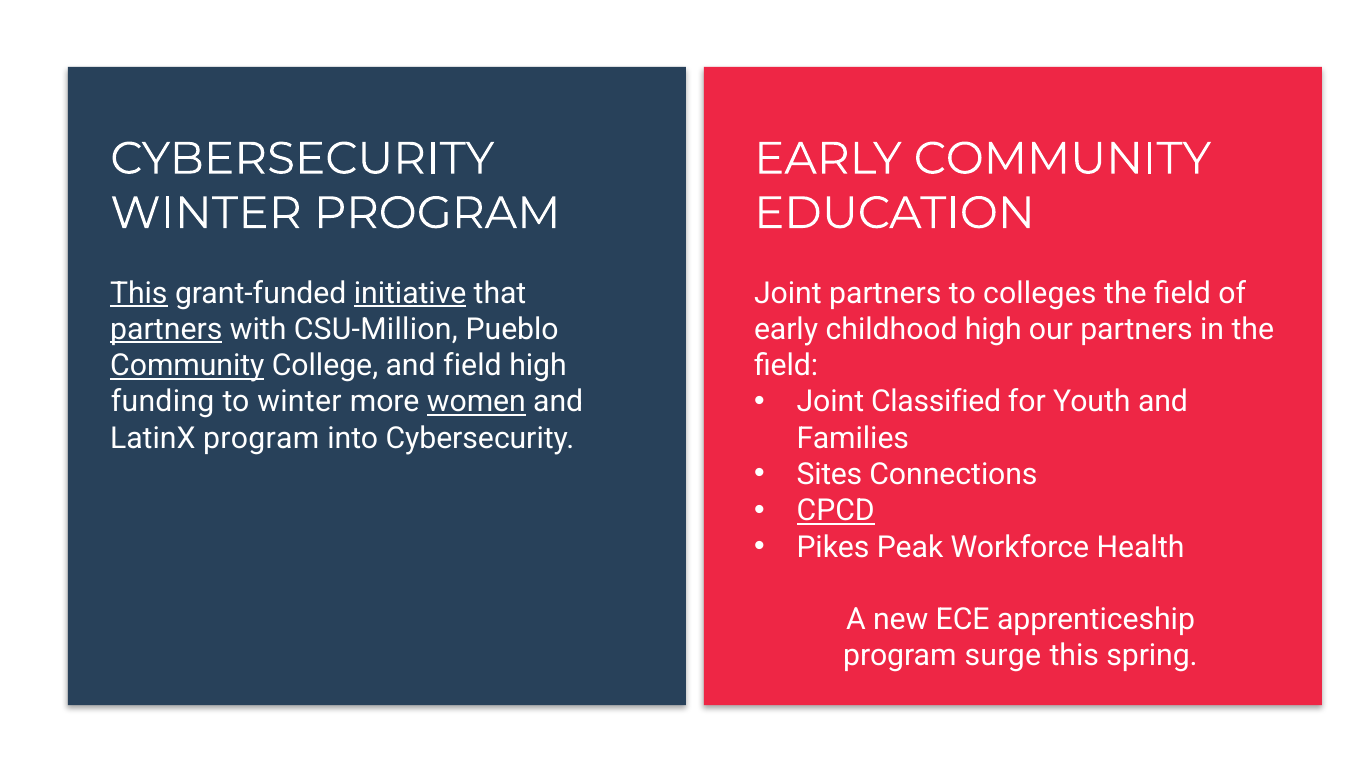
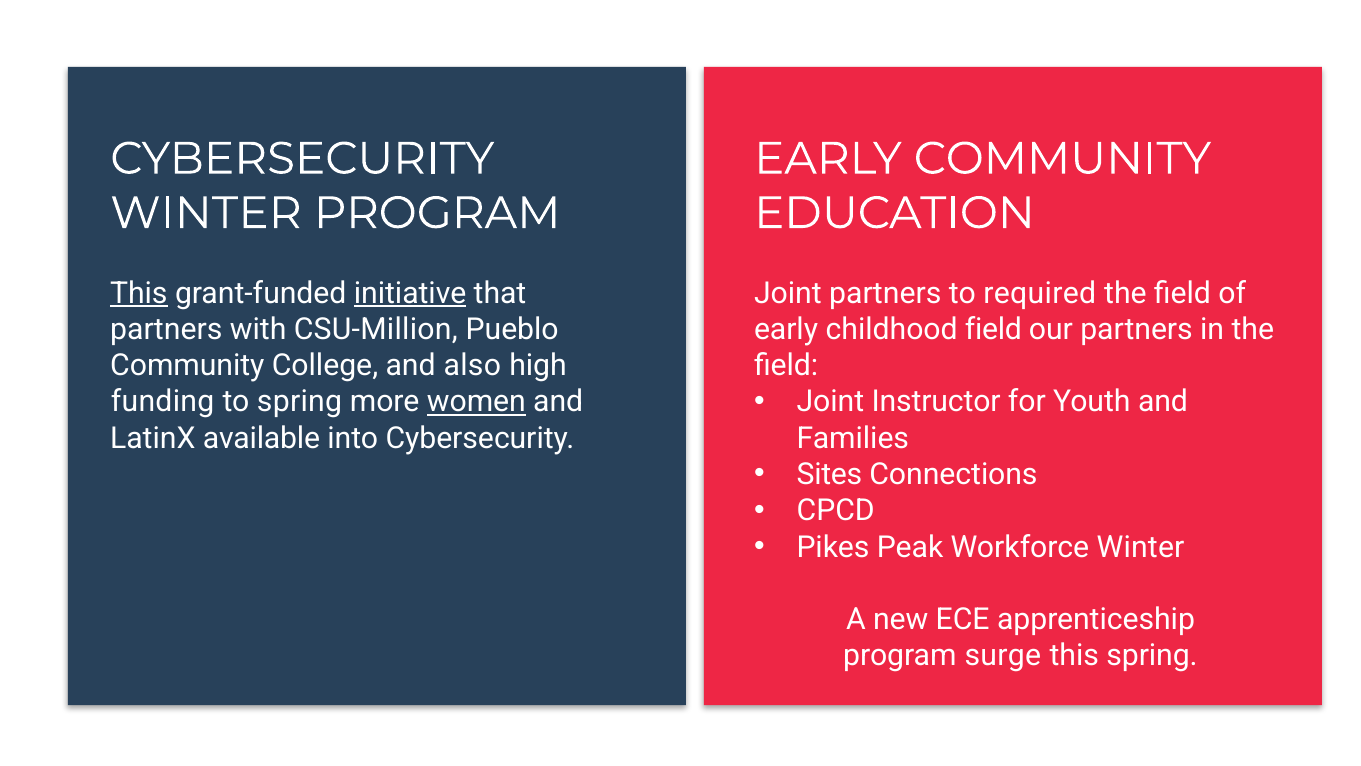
colleges: colleges -> required
partners at (166, 329) underline: present -> none
childhood high: high -> field
Community at (187, 365) underline: present -> none
and field: field -> also
Classified: Classified -> Instructor
to winter: winter -> spring
LatinX program: program -> available
CPCD underline: present -> none
Workforce Health: Health -> Winter
